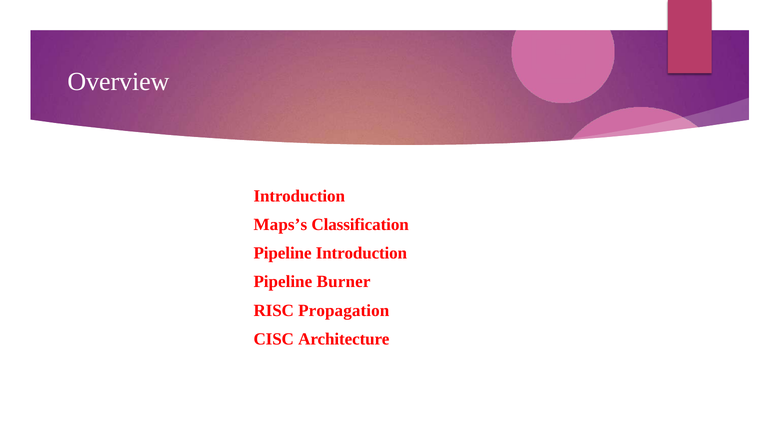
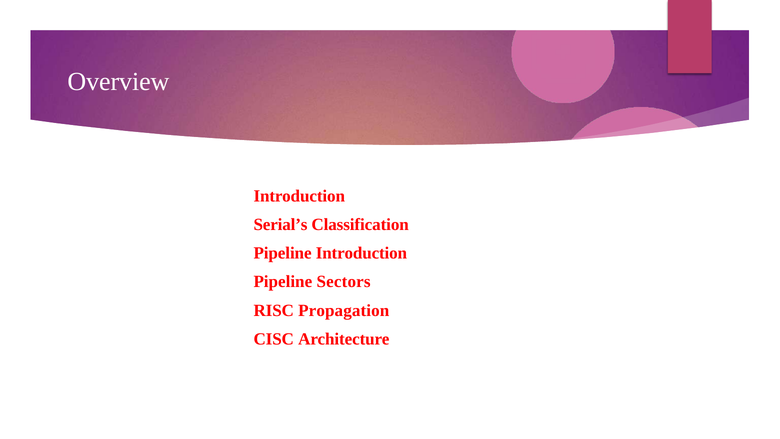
Maps’s: Maps’s -> Serial’s
Burner: Burner -> Sectors
